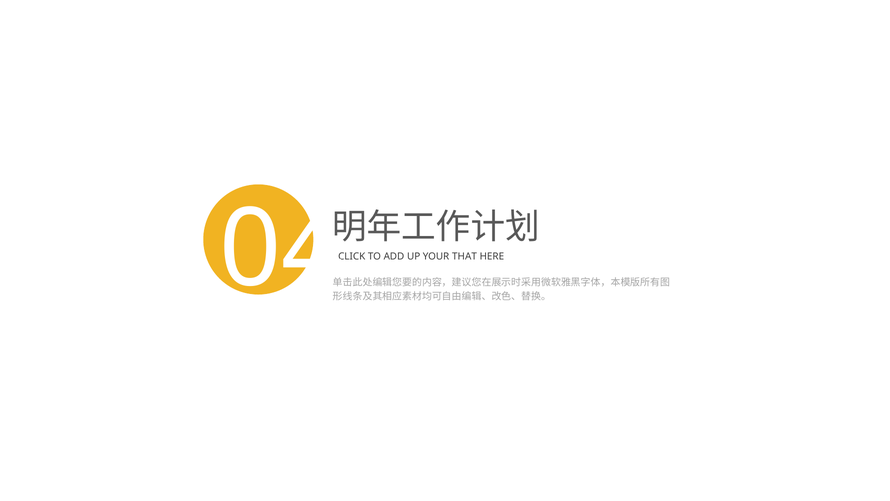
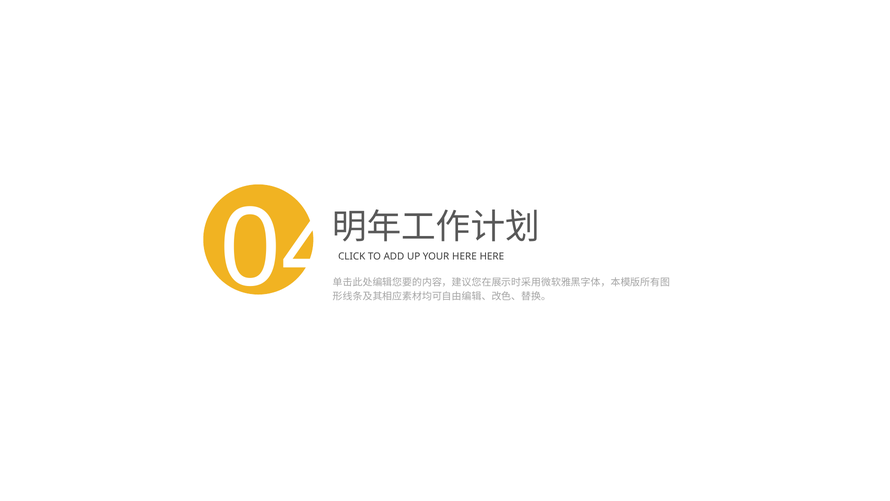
YOUR THAT: THAT -> HERE
